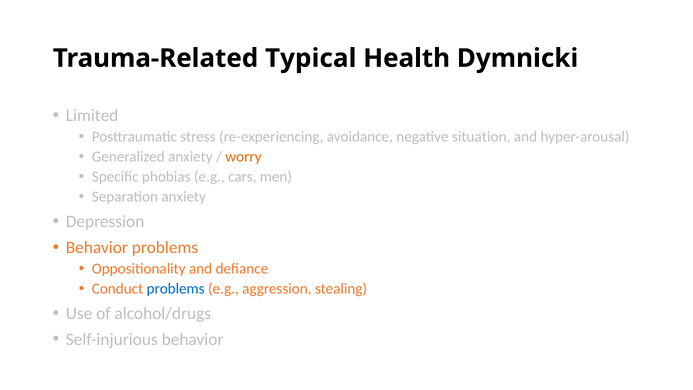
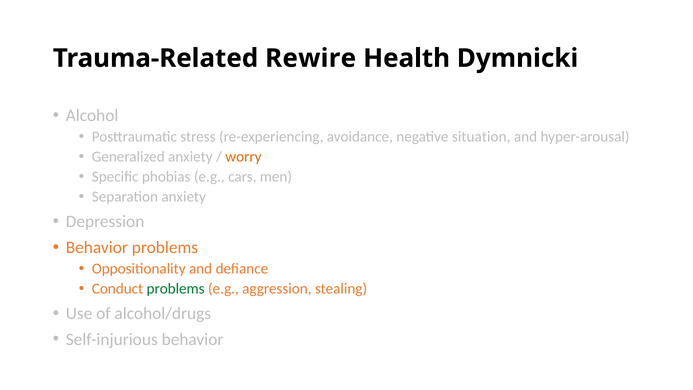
Typical: Typical -> Rewire
Limited: Limited -> Alcohol
problems at (176, 288) colour: blue -> green
